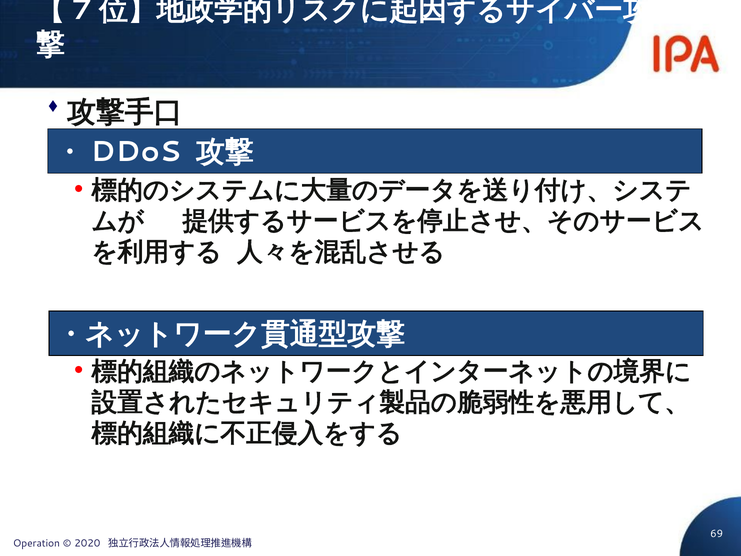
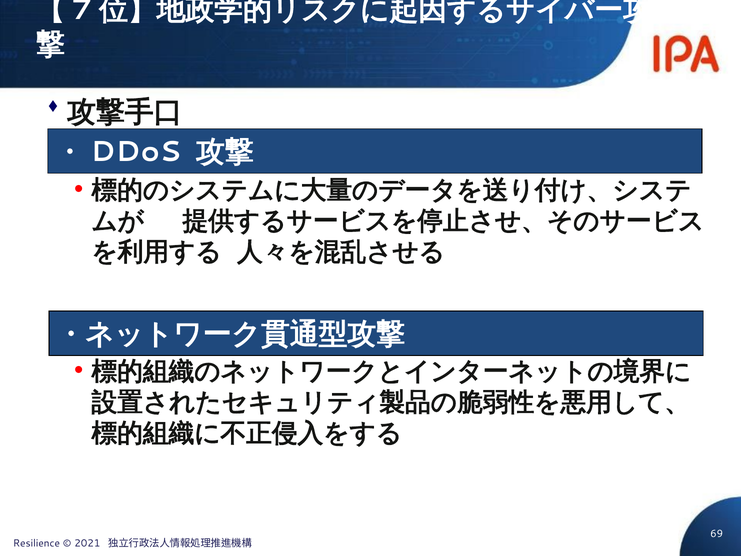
Operation: Operation -> Resilience
2020: 2020 -> 2021
